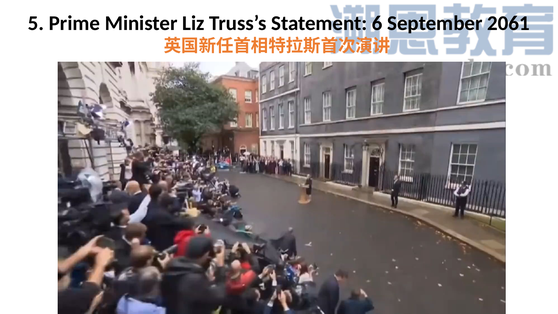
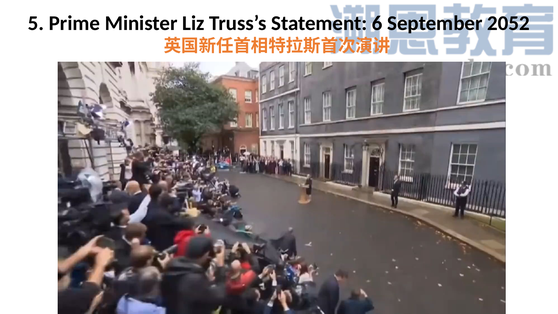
2061: 2061 -> 2052
